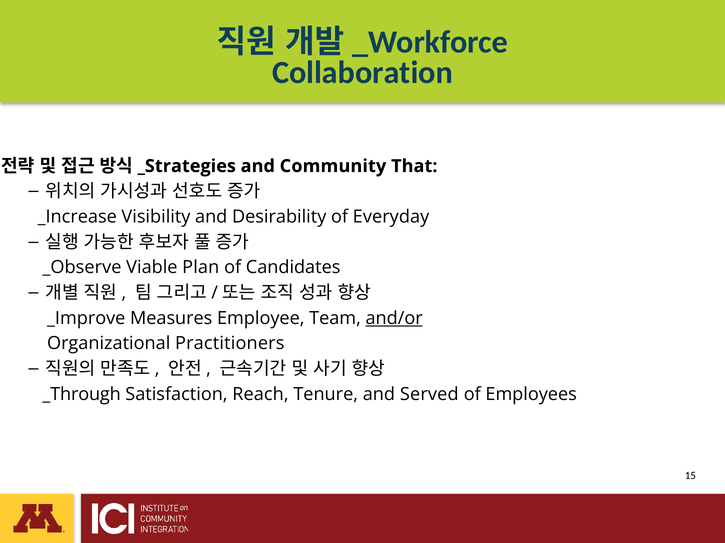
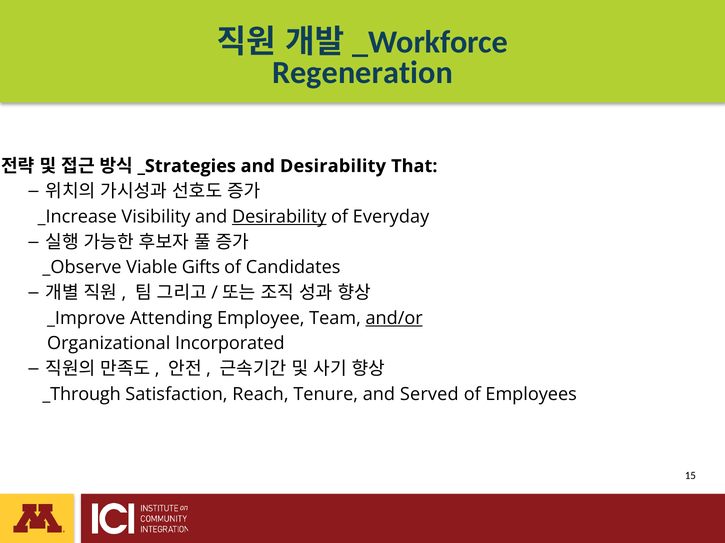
Collaboration: Collaboration -> Regeneration
Community at (333, 166): Community -> Desirability
Desirability at (279, 217) underline: none -> present
Plan: Plan -> Gifts
Measures: Measures -> Attending
Practitioners: Practitioners -> Incorporated
